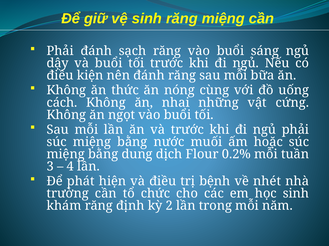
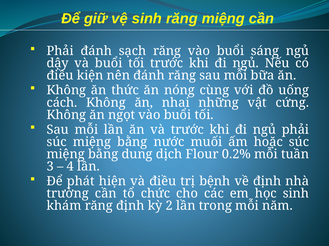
về nhét: nhét -> định
